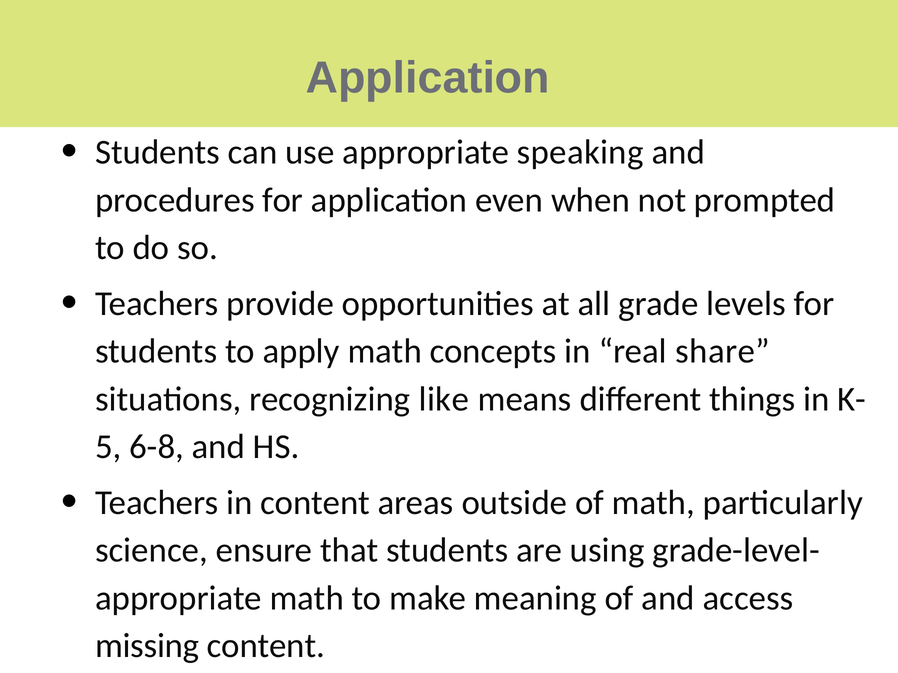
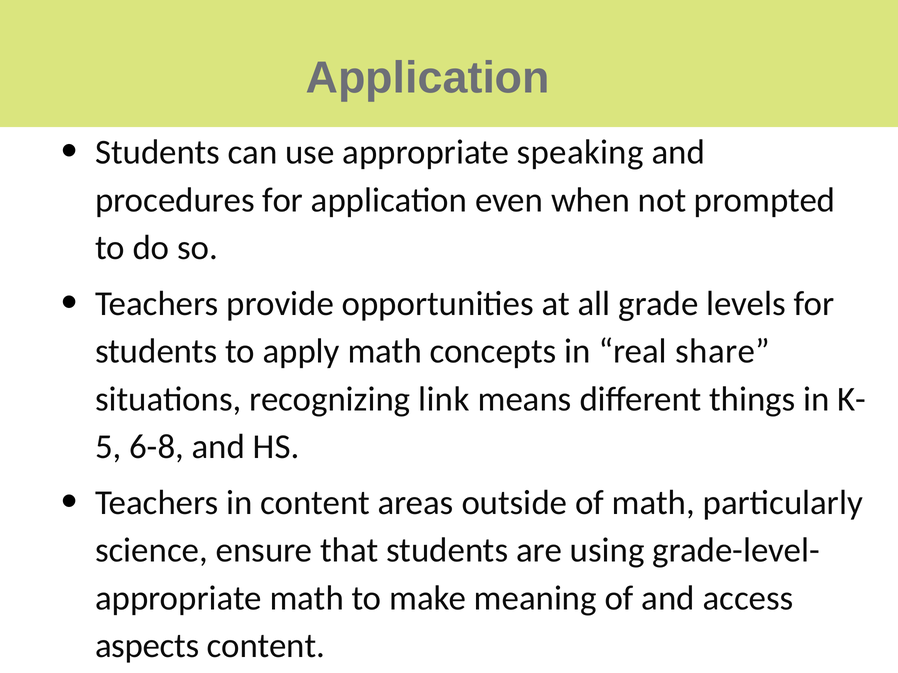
like: like -> link
missing: missing -> aspects
